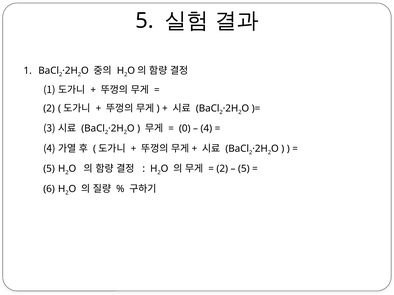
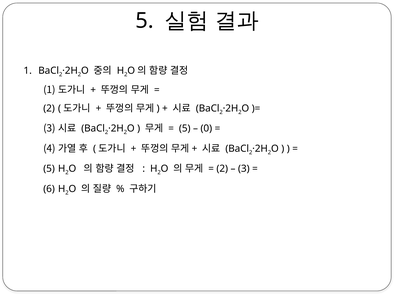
0 at (185, 129): 0 -> 5
4 at (206, 129): 4 -> 0
5 at (244, 169): 5 -> 3
